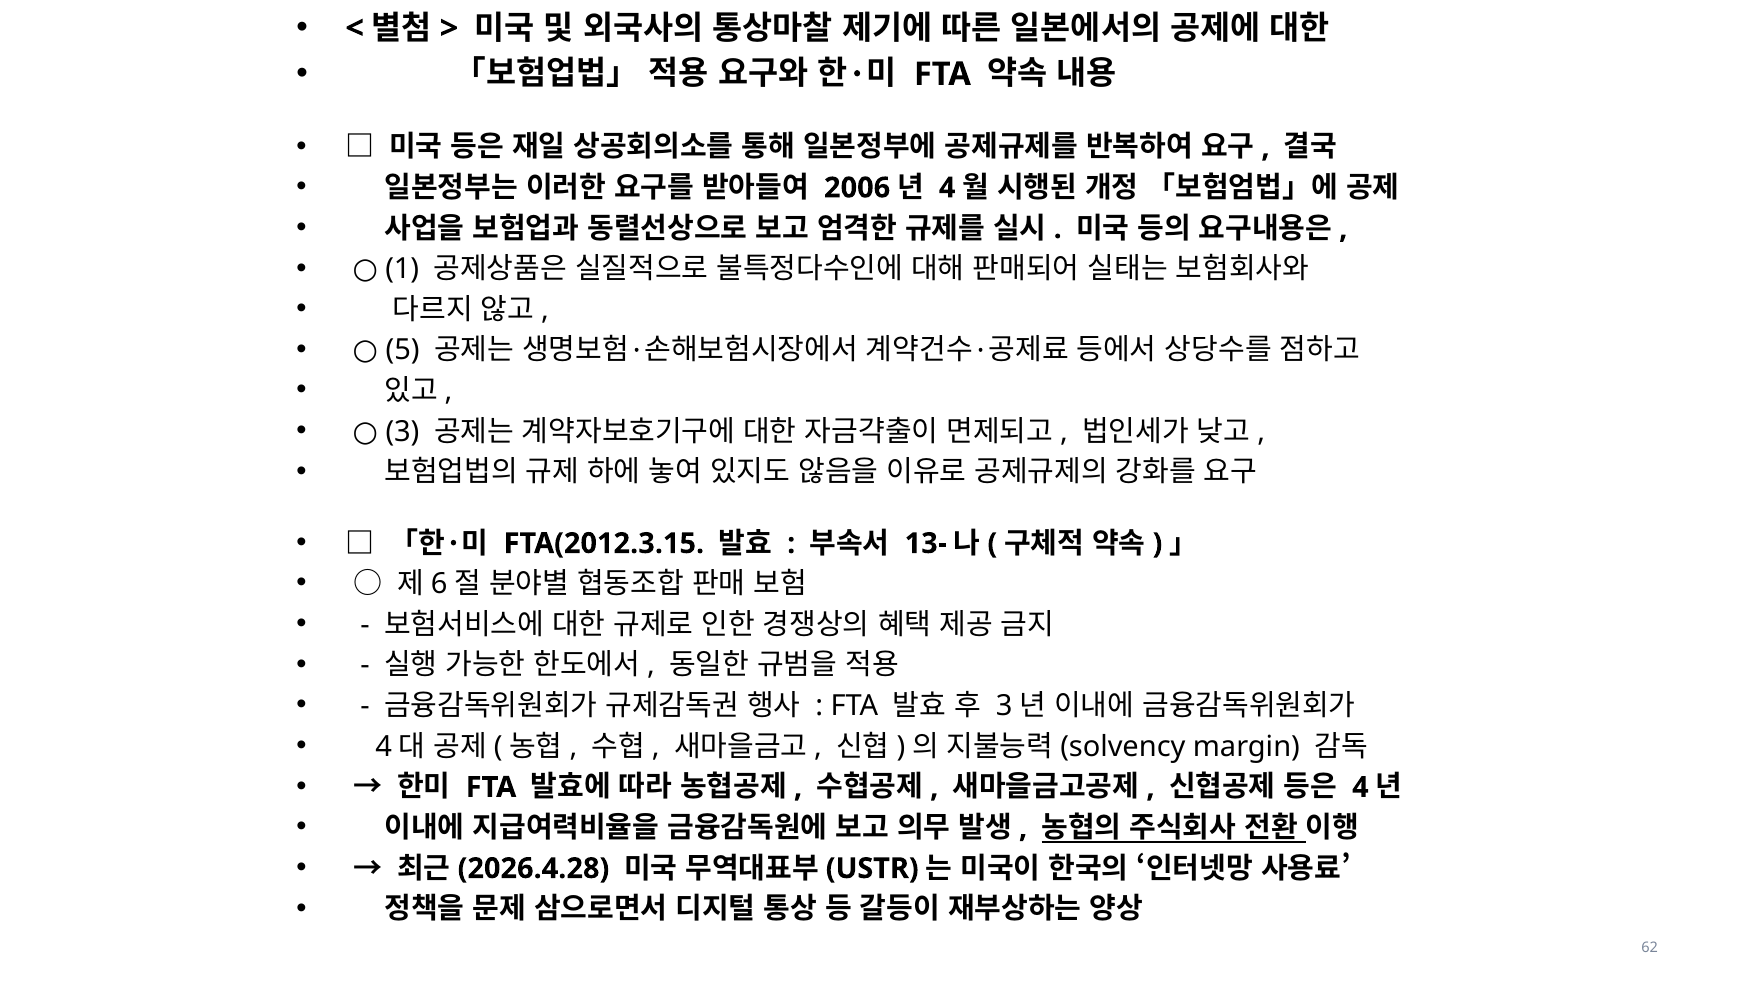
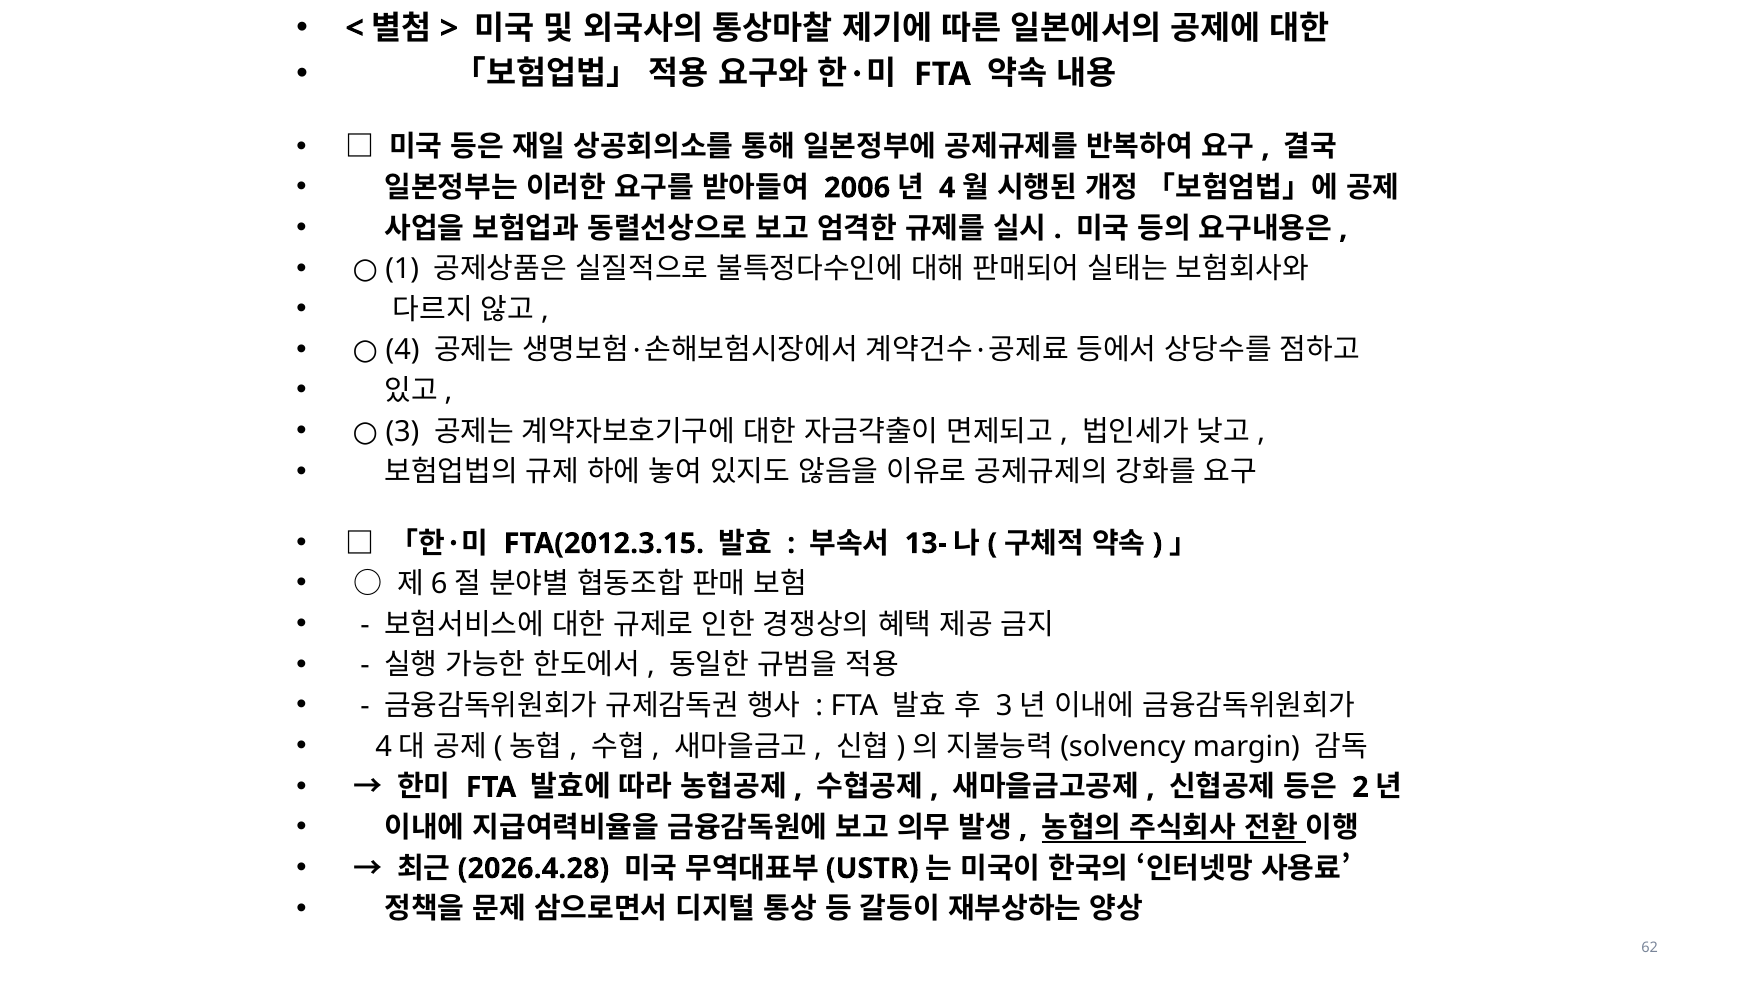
5 at (403, 350): 5 -> 4
4 at (1360, 787): 4 -> 2
